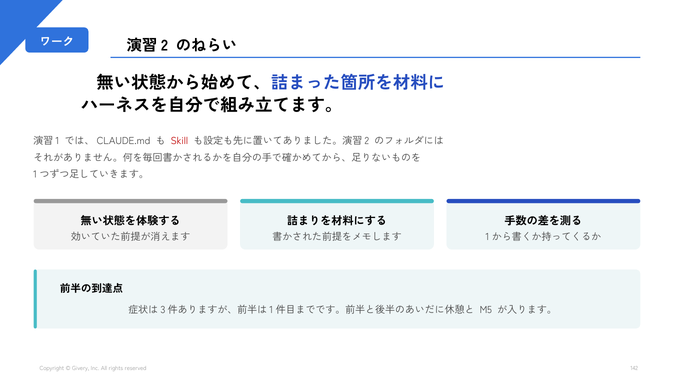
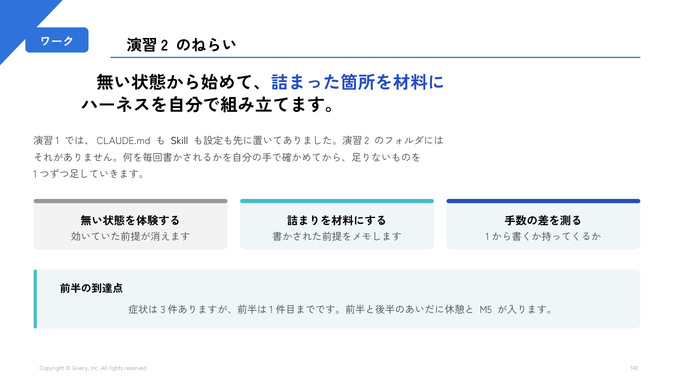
Skill colour: red -> black
